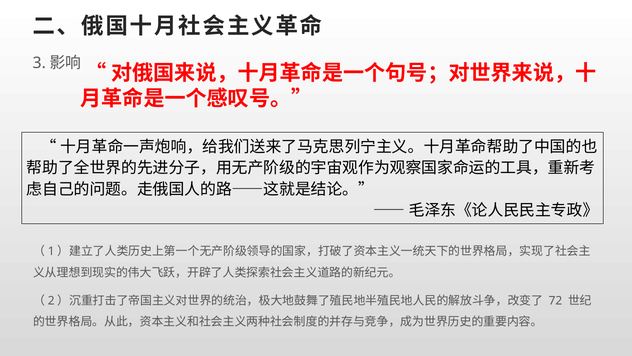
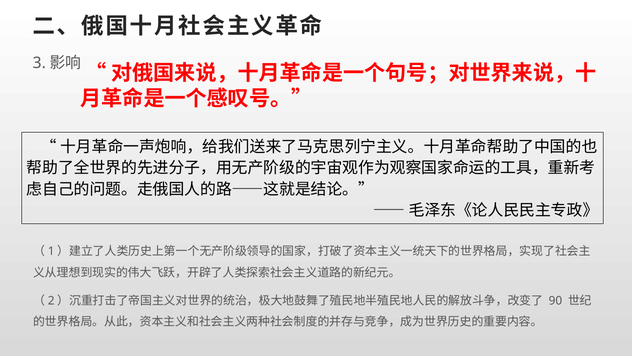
72: 72 -> 90
